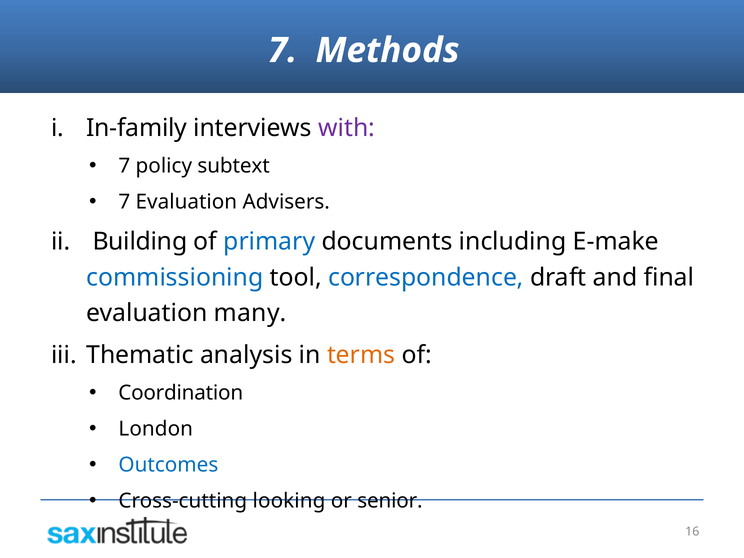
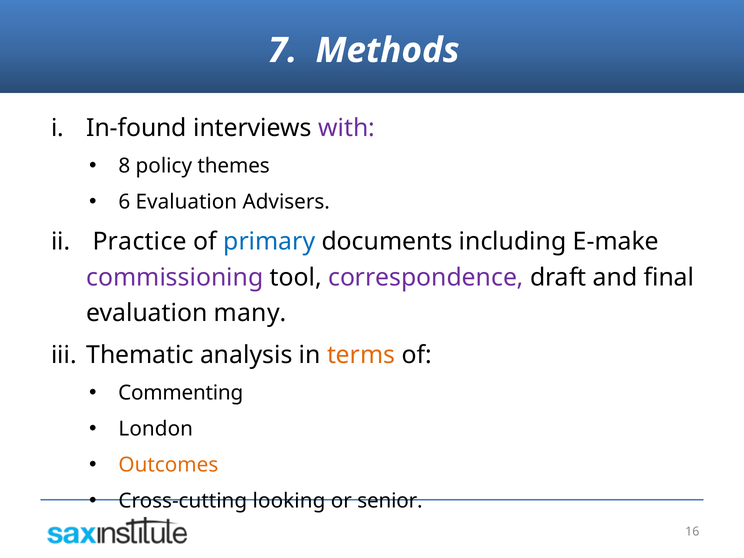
In-family: In-family -> In-found
7 at (124, 166): 7 -> 8
subtext: subtext -> themes
7 at (124, 202): 7 -> 6
Building: Building -> Practice
commissioning colour: blue -> purple
correspondence colour: blue -> purple
Coordination: Coordination -> Commenting
Outcomes colour: blue -> orange
